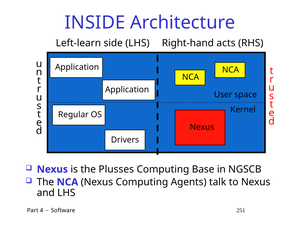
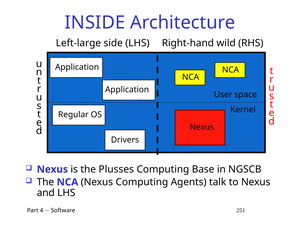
Left-learn: Left-learn -> Left-large
acts: acts -> wild
